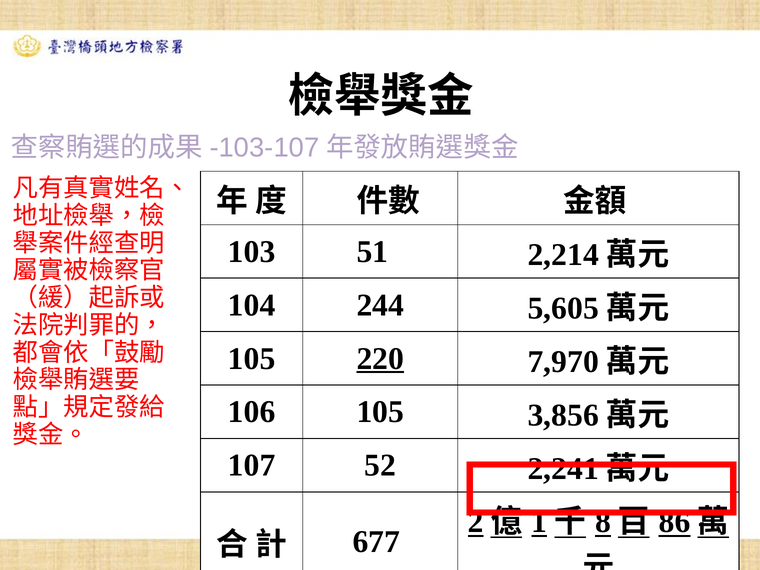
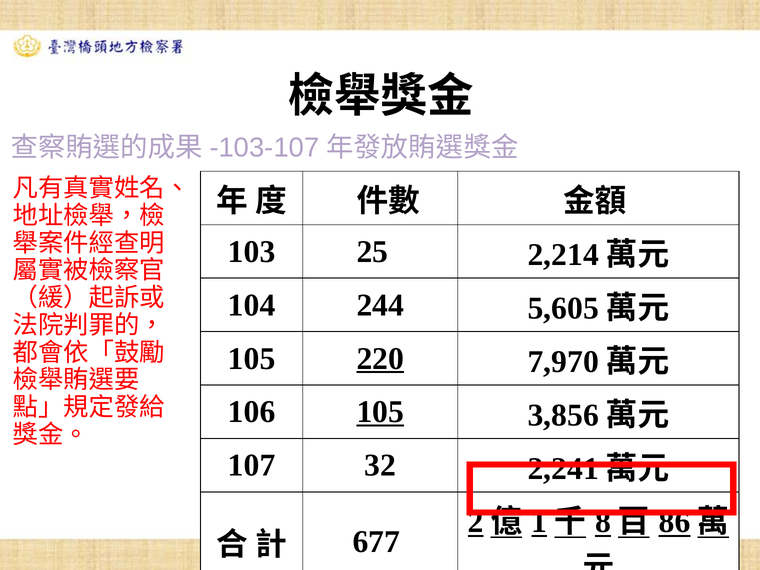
51: 51 -> 25
105 at (380, 412) underline: none -> present
52: 52 -> 32
